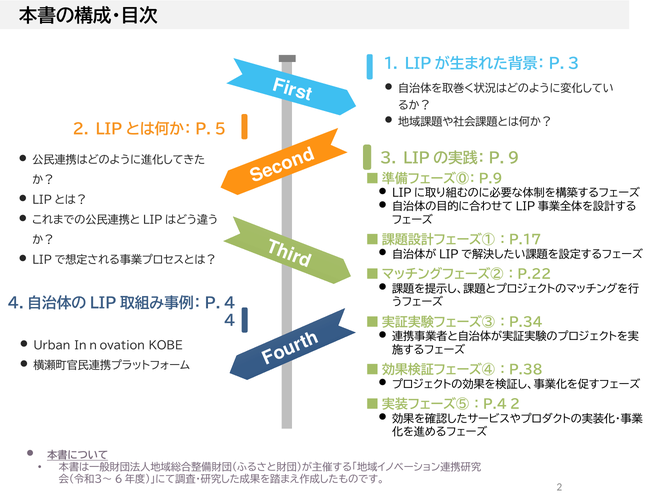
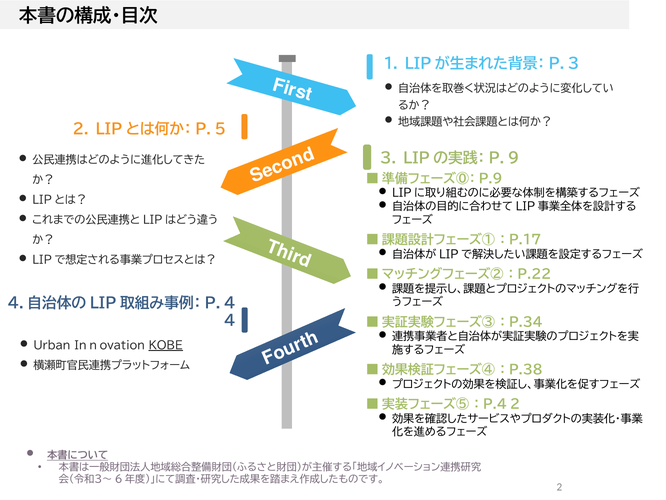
KOBE underline: none -> present
